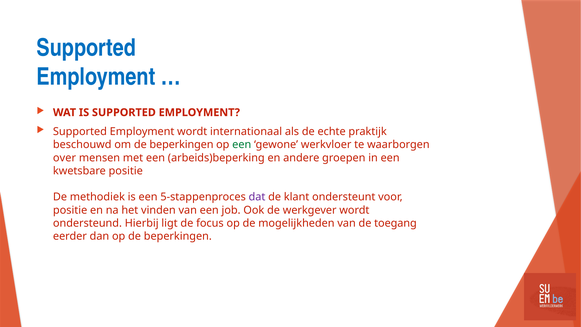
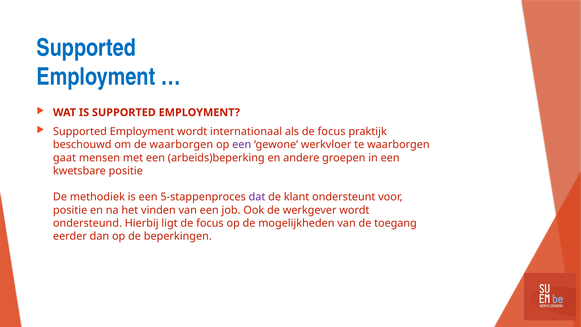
als de echte: echte -> focus
om de beperkingen: beperkingen -> waarborgen
een at (242, 145) colour: green -> purple
over: over -> gaat
